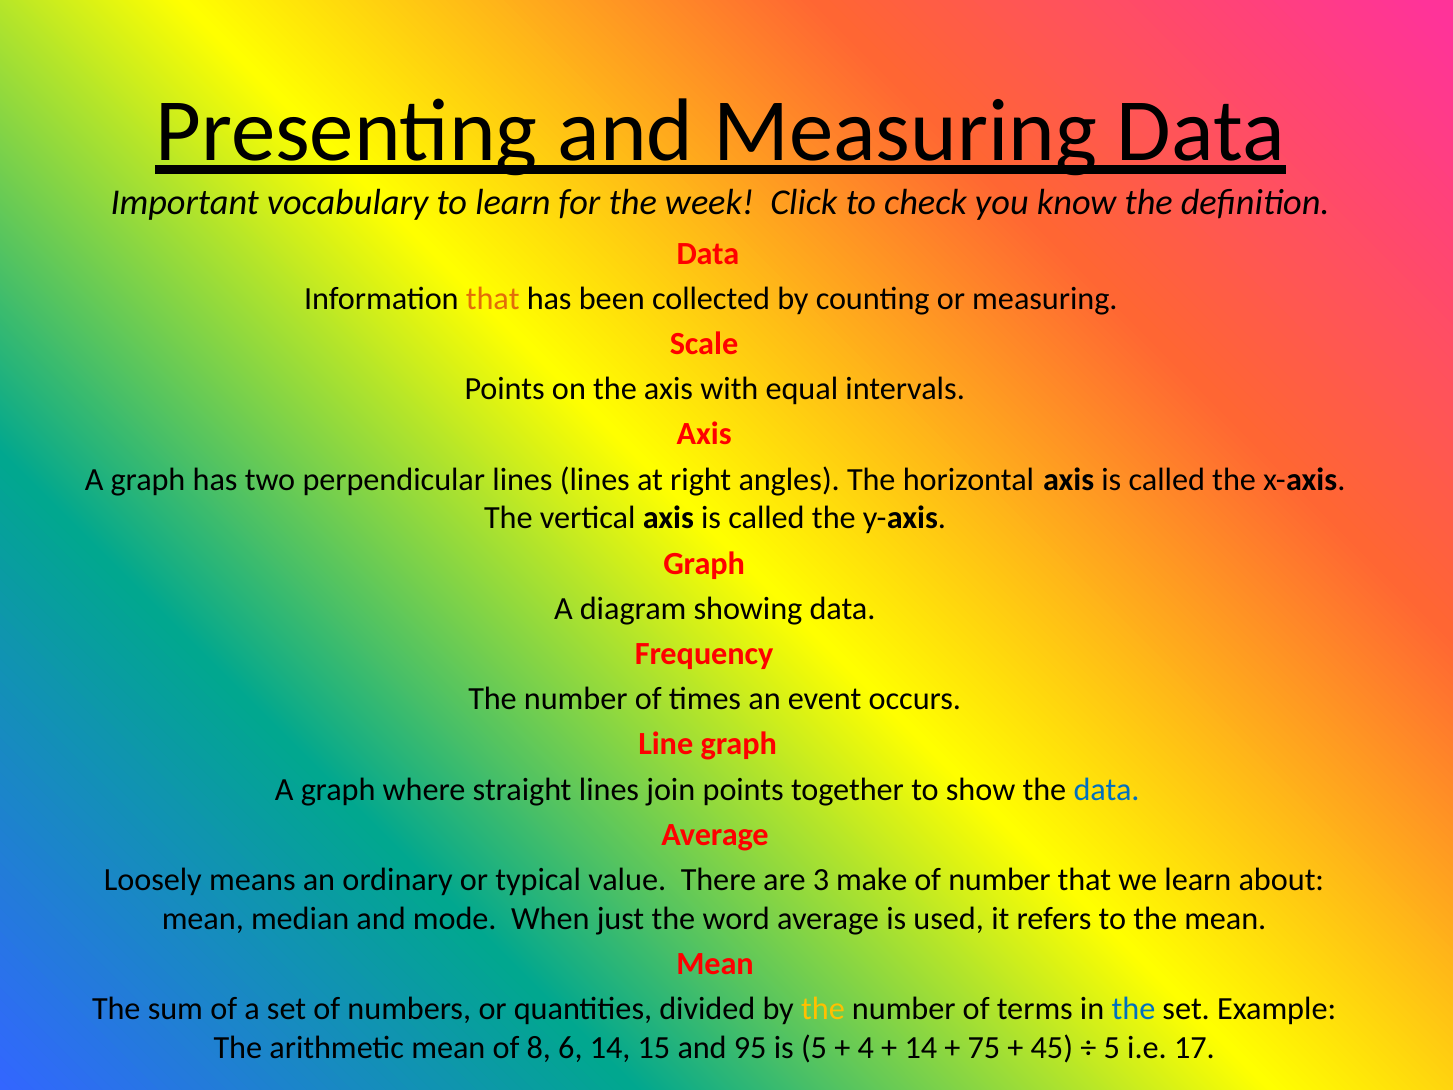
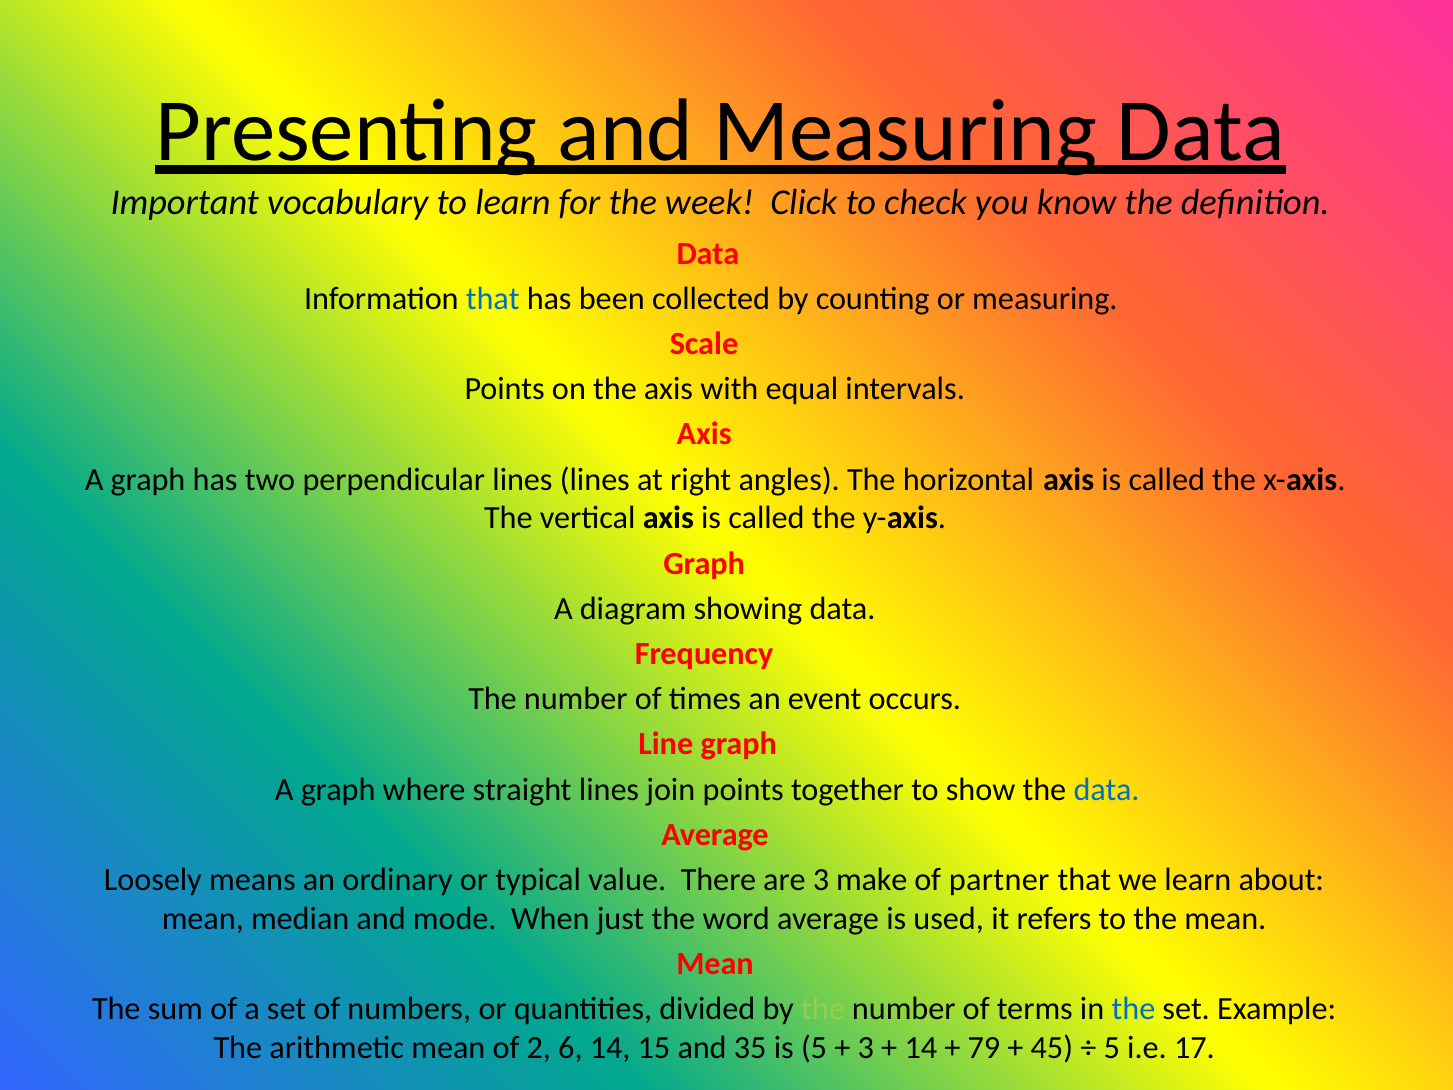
that at (493, 299) colour: orange -> blue
of number: number -> partner
the at (823, 1009) colour: yellow -> light green
8: 8 -> 2
95: 95 -> 35
4 at (866, 1047): 4 -> 3
75: 75 -> 79
